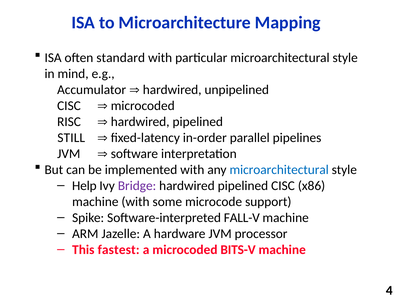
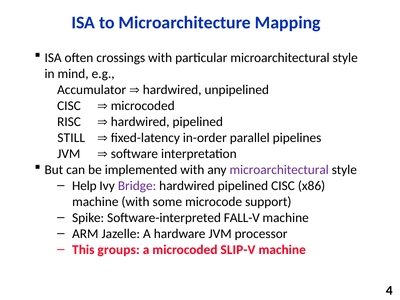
standard: standard -> crossings
microarchitectural at (279, 170) colour: blue -> purple
fastest: fastest -> groups
BITS-V: BITS-V -> SLIP-V
